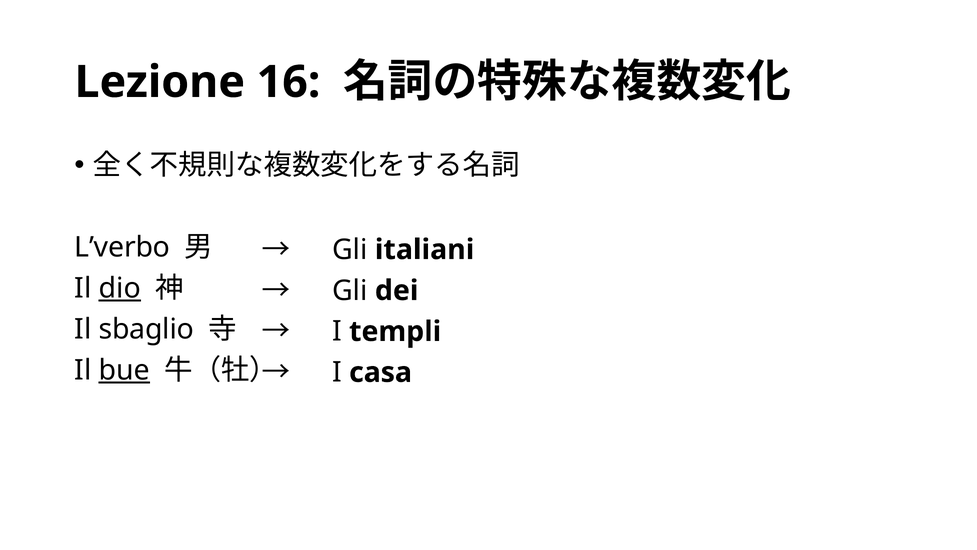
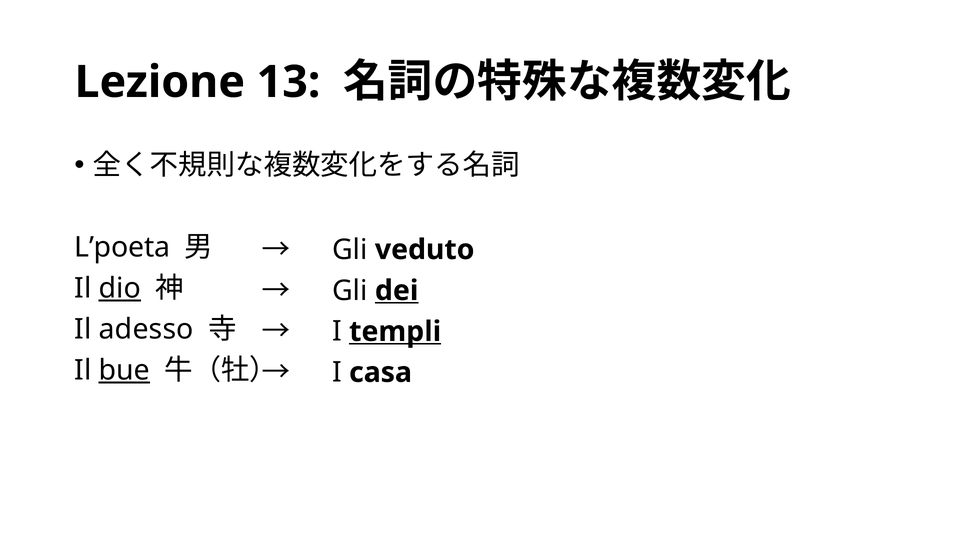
16: 16 -> 13
italiani: italiani -> veduto
L’verbo: L’verbo -> L’poeta
dei underline: none -> present
templi underline: none -> present
sbaglio: sbaglio -> adesso
